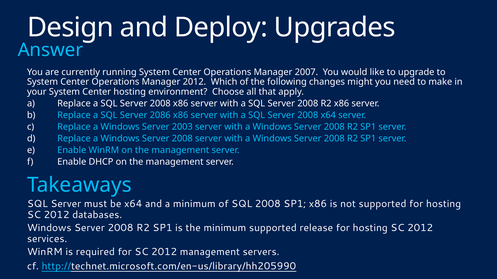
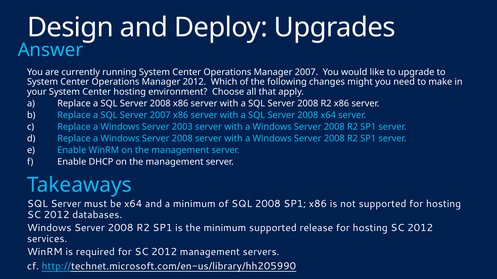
Server 2086: 2086 -> 2007
